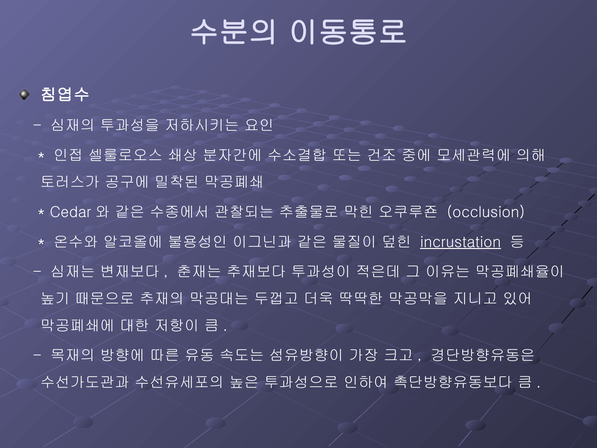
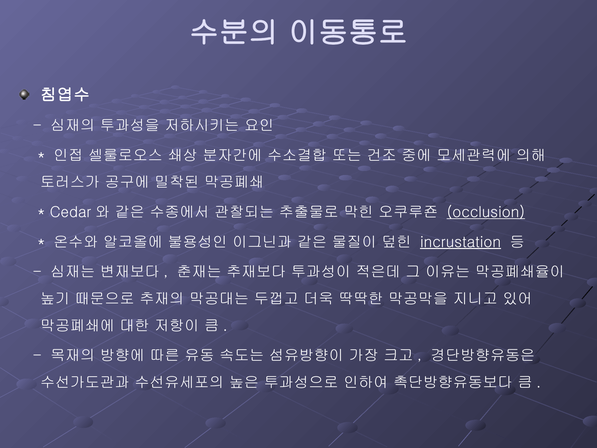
occlusion underline: none -> present
